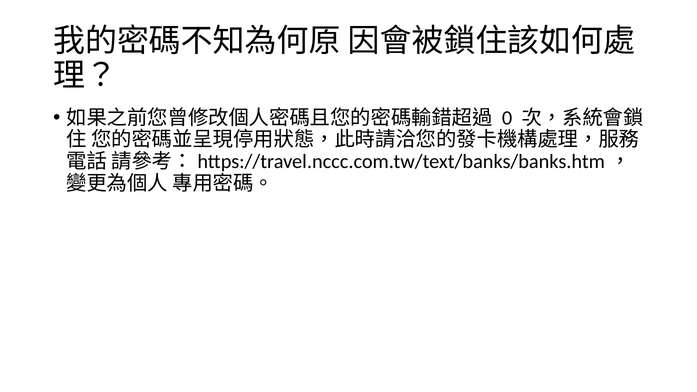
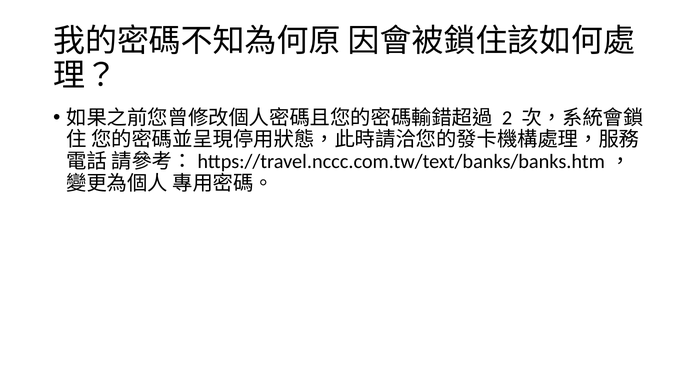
0: 0 -> 2
